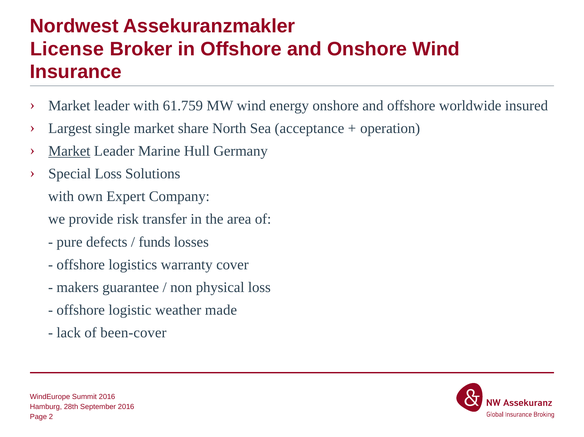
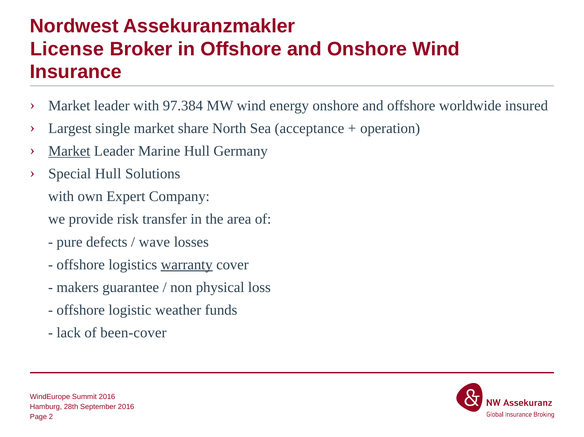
61.759: 61.759 -> 97.384
Special Loss: Loss -> Hull
funds: funds -> wave
warranty underline: none -> present
made: made -> funds
